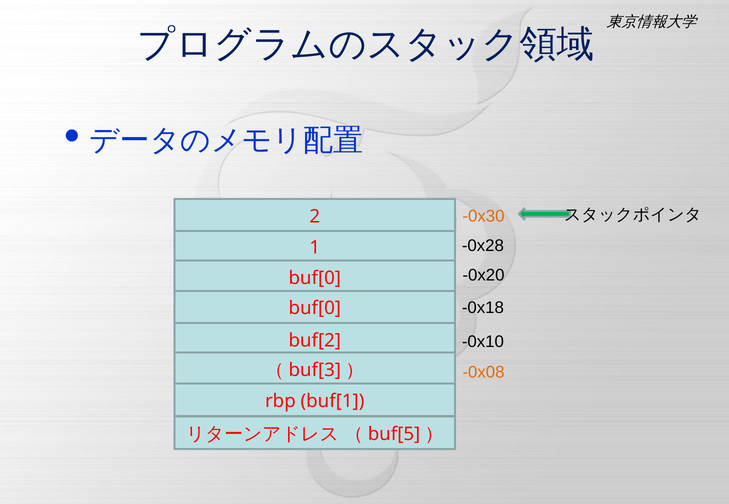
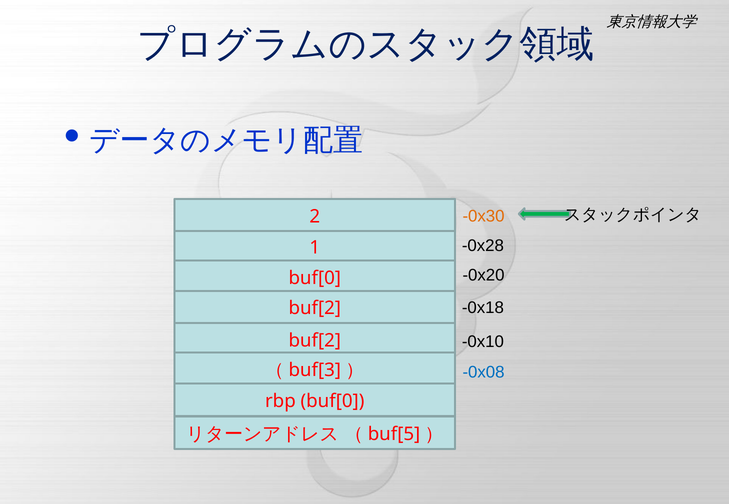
buf[0 at (315, 309): buf[0 -> buf[2
-0x08 colour: orange -> blue
rbp buf[1: buf[1 -> buf[0
